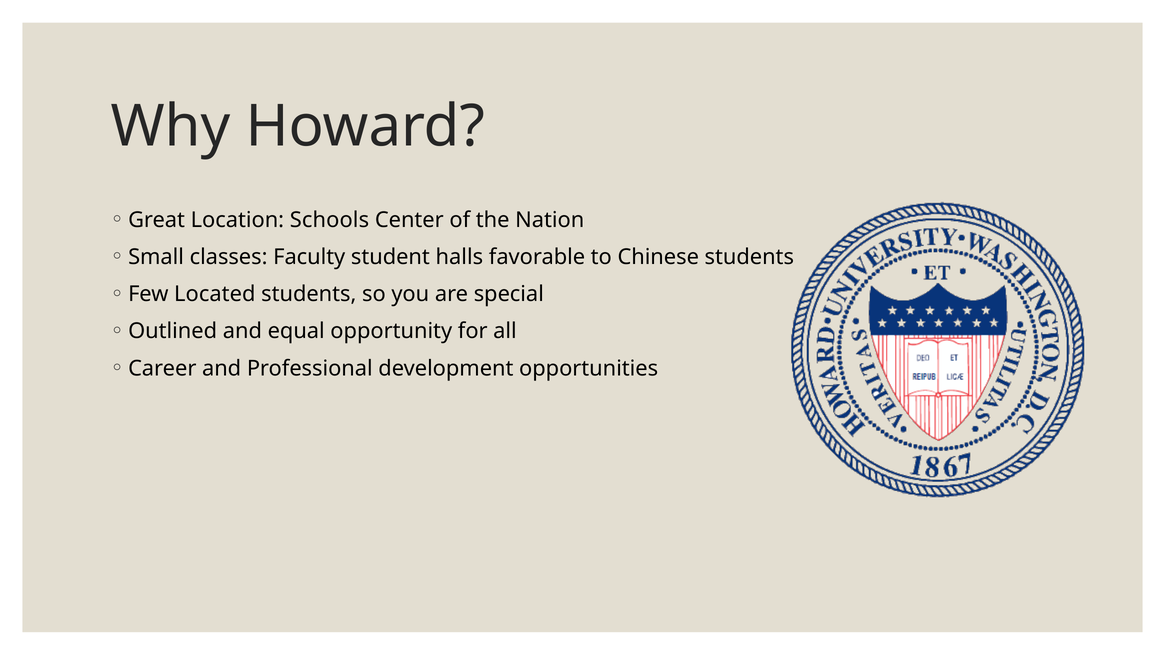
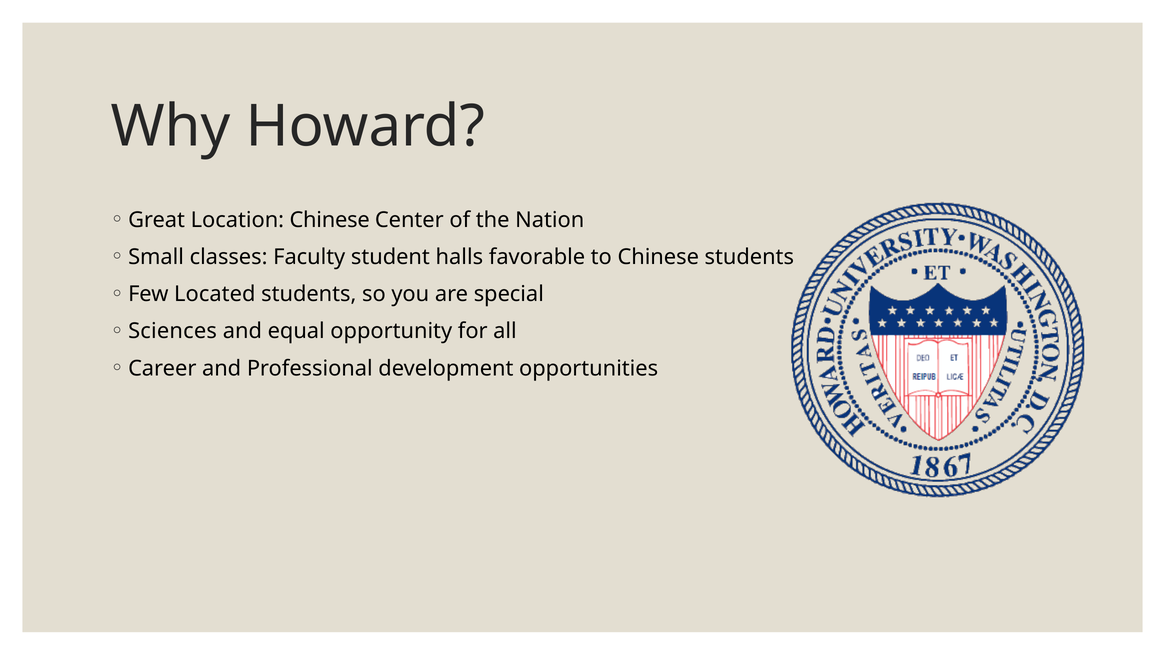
Location Schools: Schools -> Chinese
Outlined: Outlined -> Sciences
